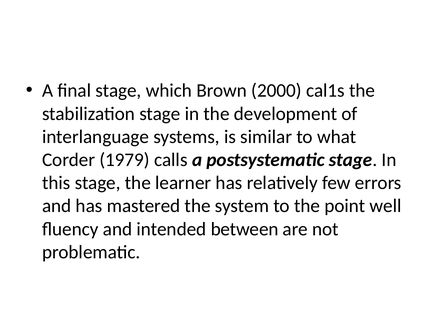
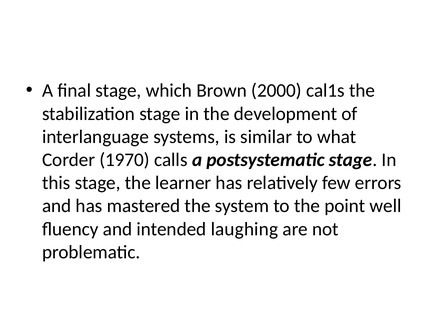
1979: 1979 -> 1970
between: between -> laughing
